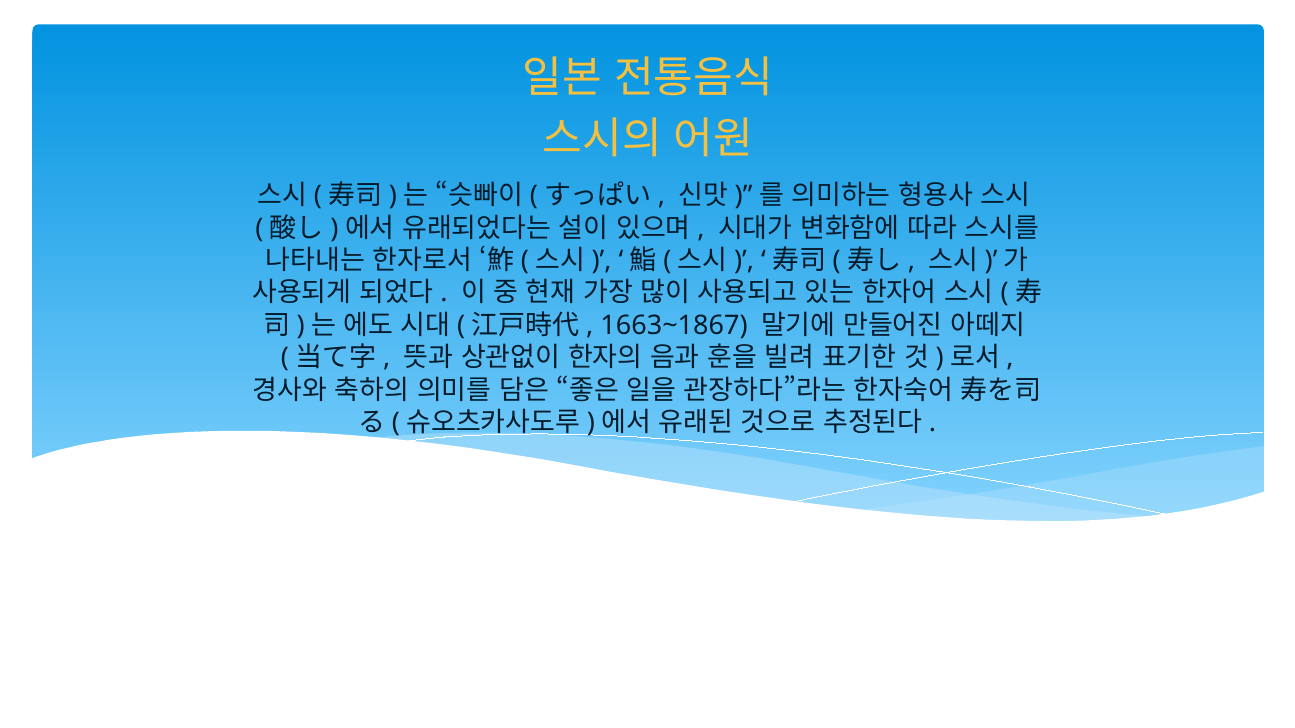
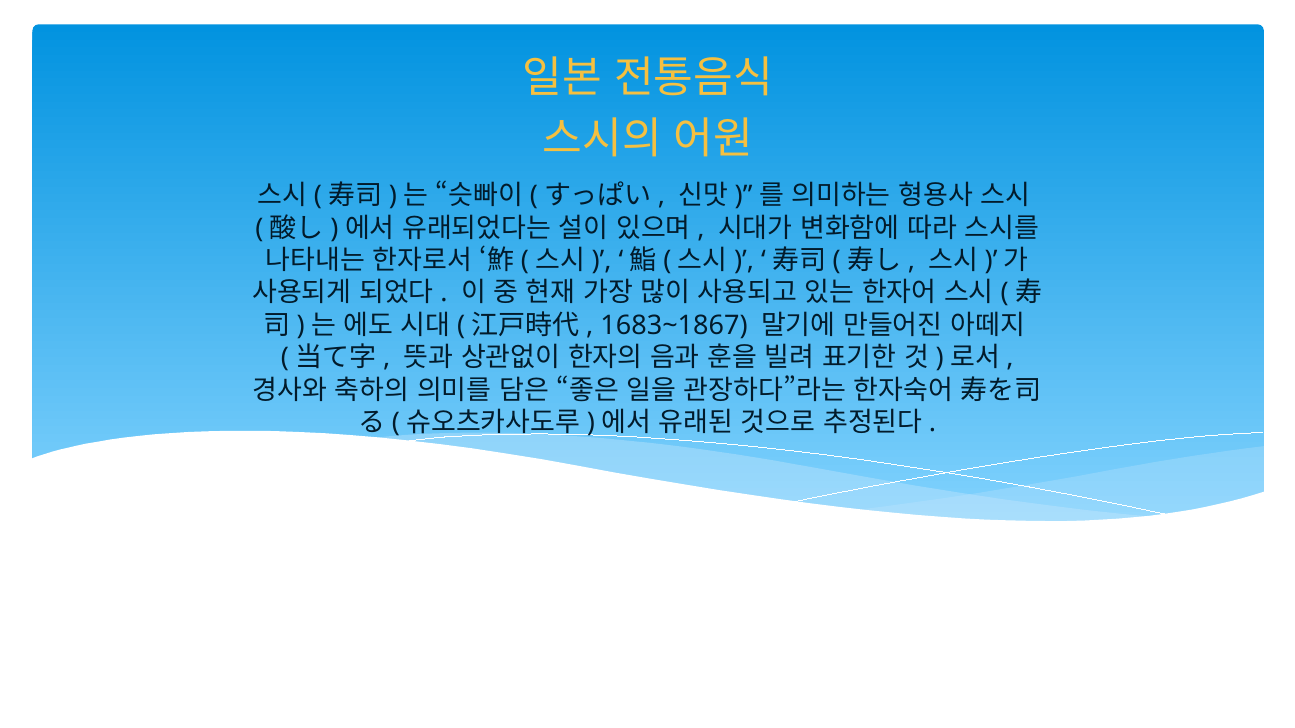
1663~1867: 1663~1867 -> 1683~1867
